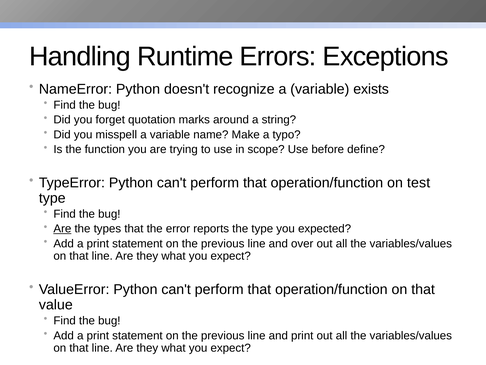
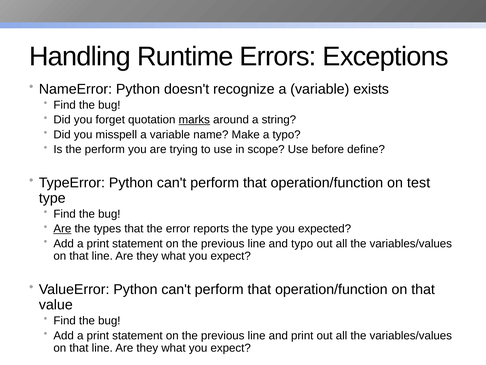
marks underline: none -> present
the function: function -> perform
and over: over -> typo
